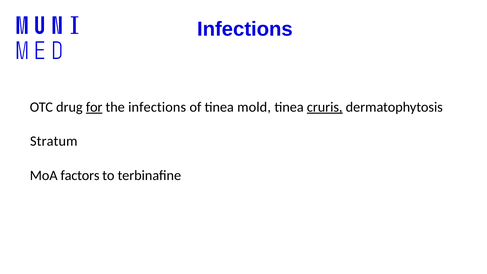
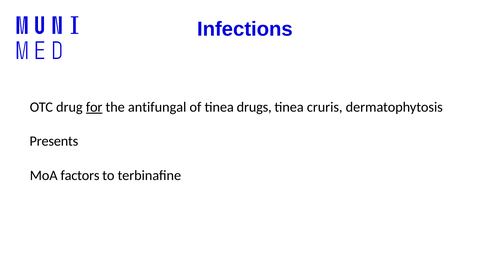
the infections: infections -> antifungal
mold: mold -> drugs
cruris underline: present -> none
Stratum: Stratum -> Presents
